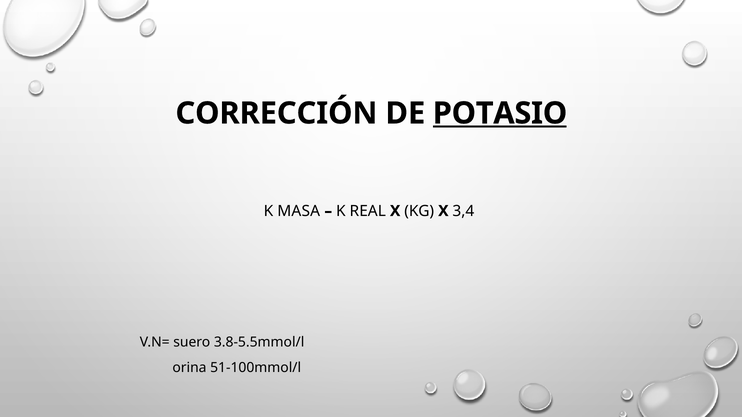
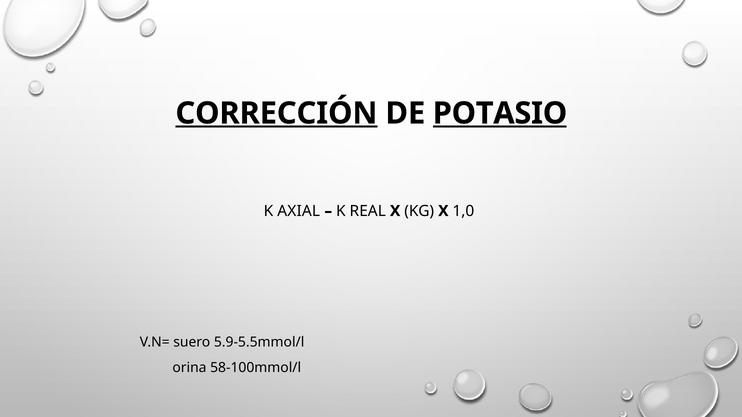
CORRECCIÓN underline: none -> present
MASA: MASA -> AXIAL
3,4: 3,4 -> 1,0
3.8-5.5mmol/l: 3.8-5.5mmol/l -> 5.9-5.5mmol/l
51-100mmol/l: 51-100mmol/l -> 58-100mmol/l
